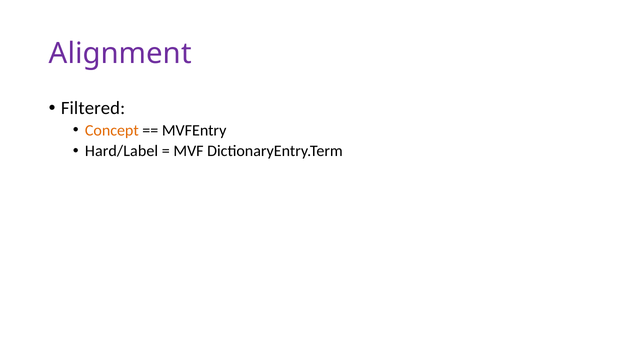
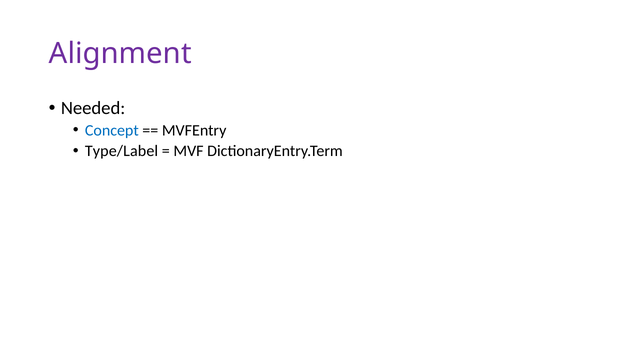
Filtered: Filtered -> Needed
Concept colour: orange -> blue
Hard/Label: Hard/Label -> Type/Label
